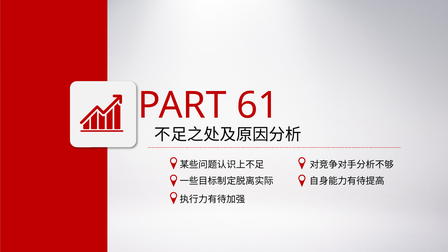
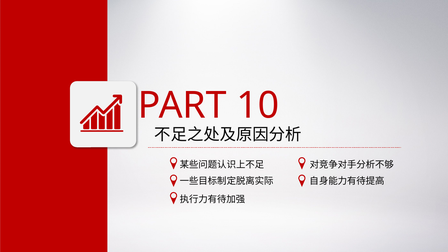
61: 61 -> 10
